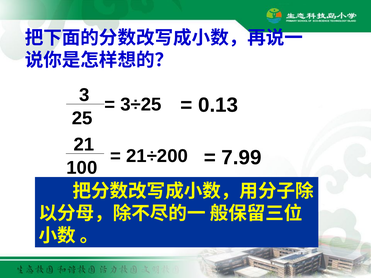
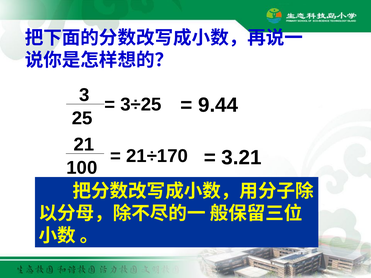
0.13: 0.13 -> 9.44
21÷200: 21÷200 -> 21÷170
7.99: 7.99 -> 3.21
